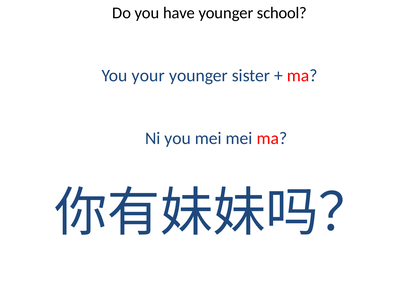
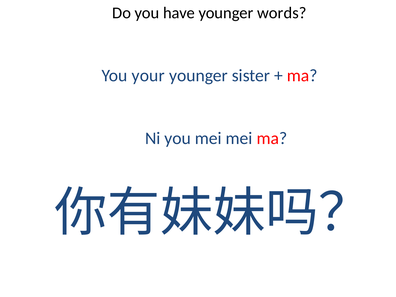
school: school -> words
